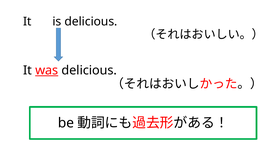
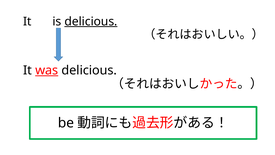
delicious at (91, 21) underline: none -> present
